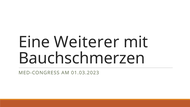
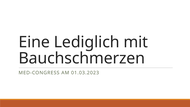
Weiterer: Weiterer -> Lediglich
